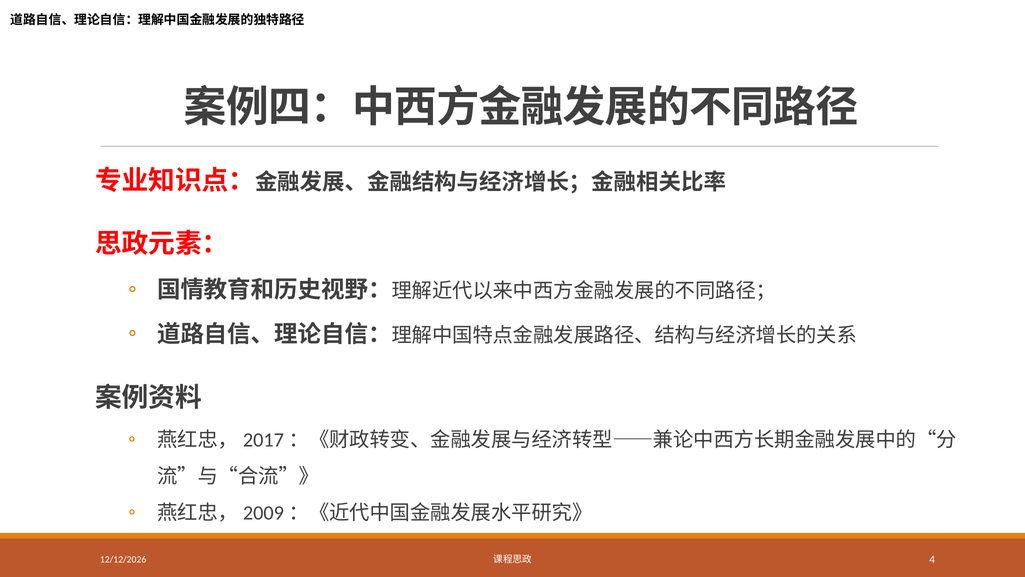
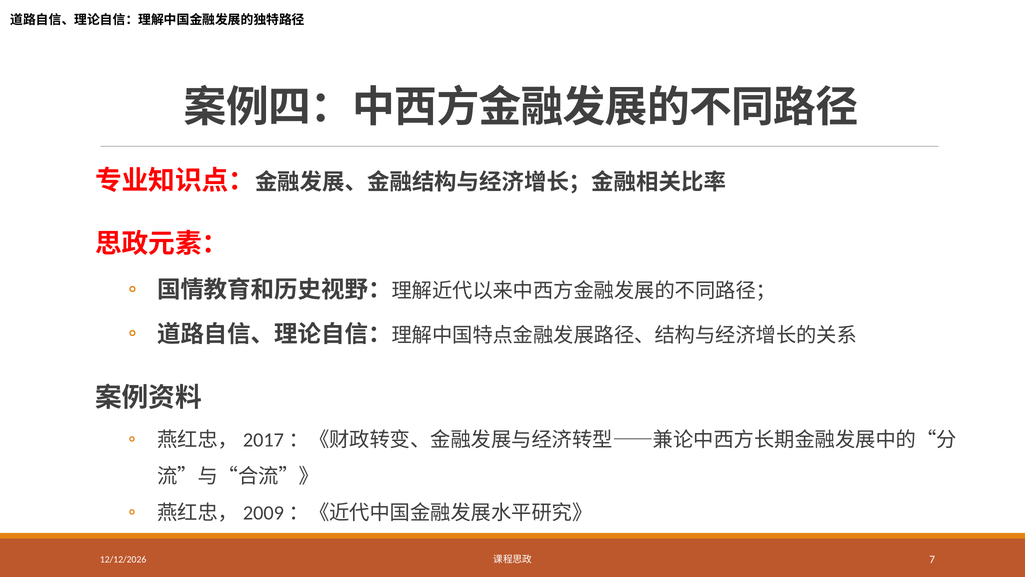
4: 4 -> 7
